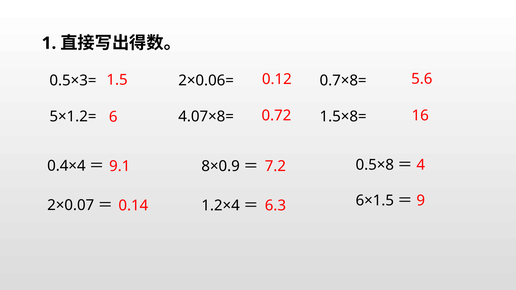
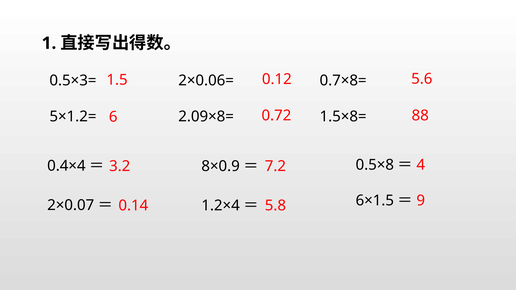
4.07×8=: 4.07×8= -> 2.09×8=
16: 16 -> 88
9.1: 9.1 -> 3.2
6.3: 6.3 -> 5.8
